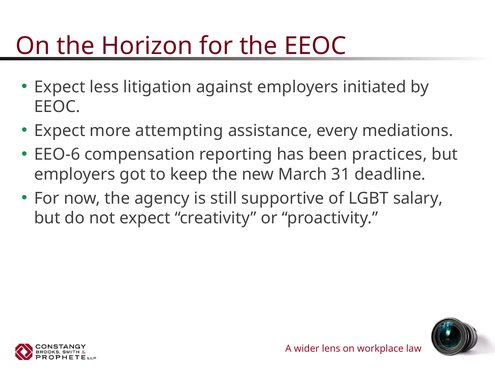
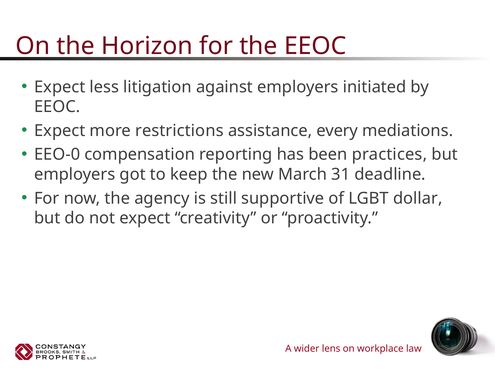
attempting: attempting -> restrictions
EEO-6: EEO-6 -> EEO-0
salary: salary -> dollar
